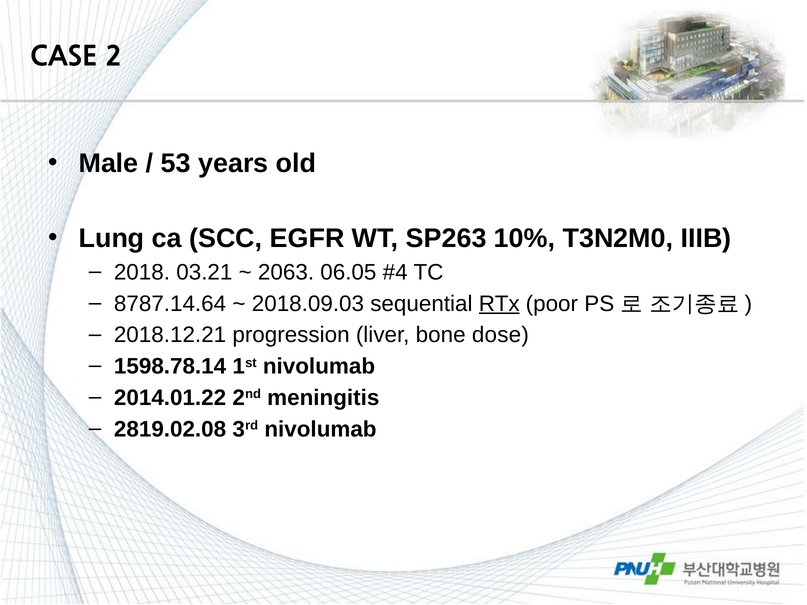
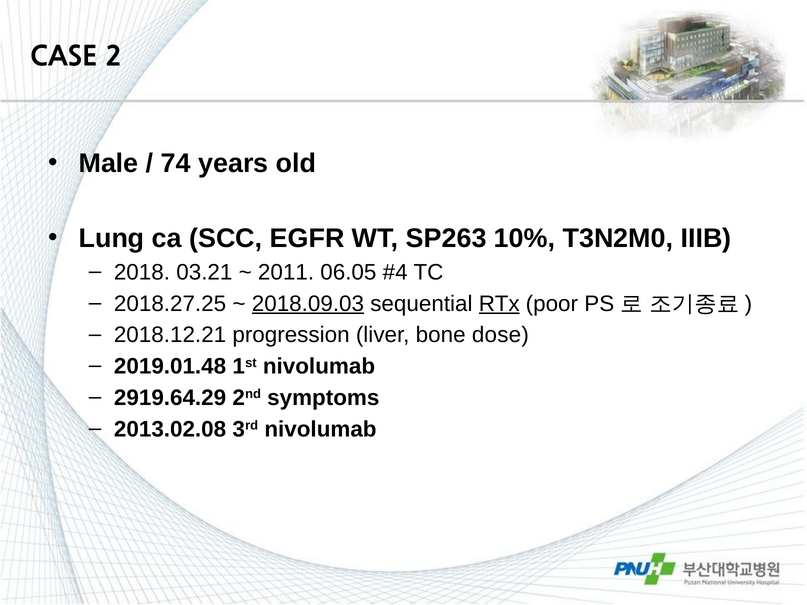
53: 53 -> 74
2063: 2063 -> 2011
8787.14.64: 8787.14.64 -> 2018.27.25
2018.09.03 underline: none -> present
1598.78.14: 1598.78.14 -> 2019.01.48
2014.01.22: 2014.01.22 -> 2919.64.29
meningitis: meningitis -> symptoms
2819.02.08: 2819.02.08 -> 2013.02.08
